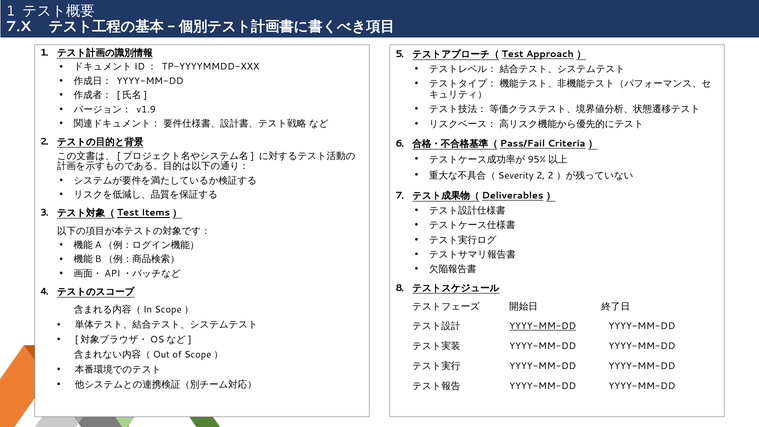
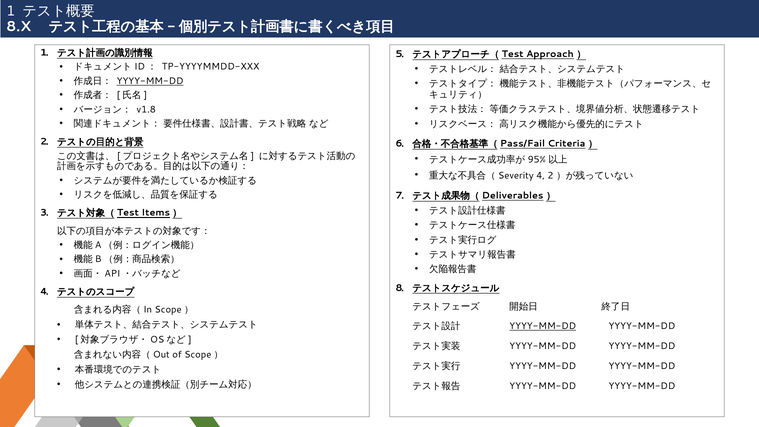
7.X: 7.X -> 8.X
YYYY-MM-DD at (150, 81) underline: none -> present
v1.9: v1.9 -> v1.8
2 at (541, 176): 2 -> 4
